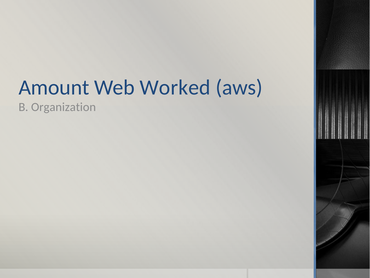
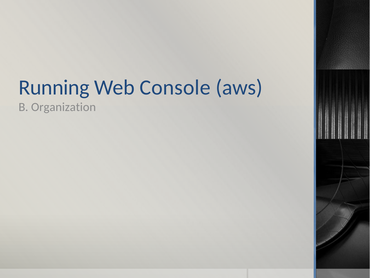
Amount: Amount -> Running
Worked: Worked -> Console
